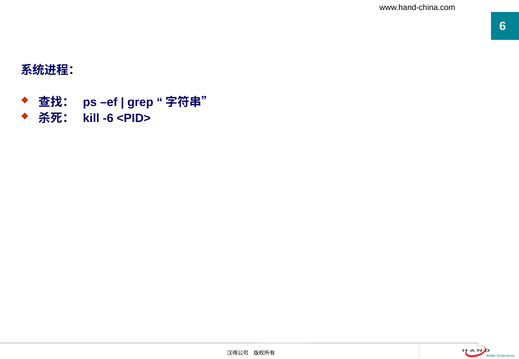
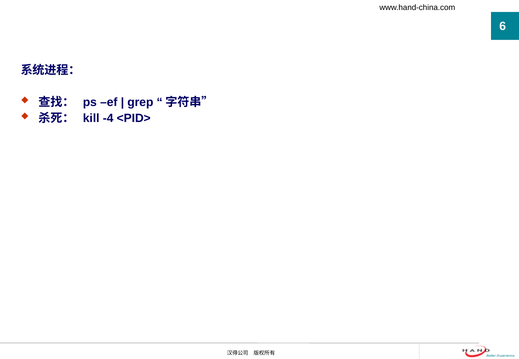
-6: -6 -> -4
